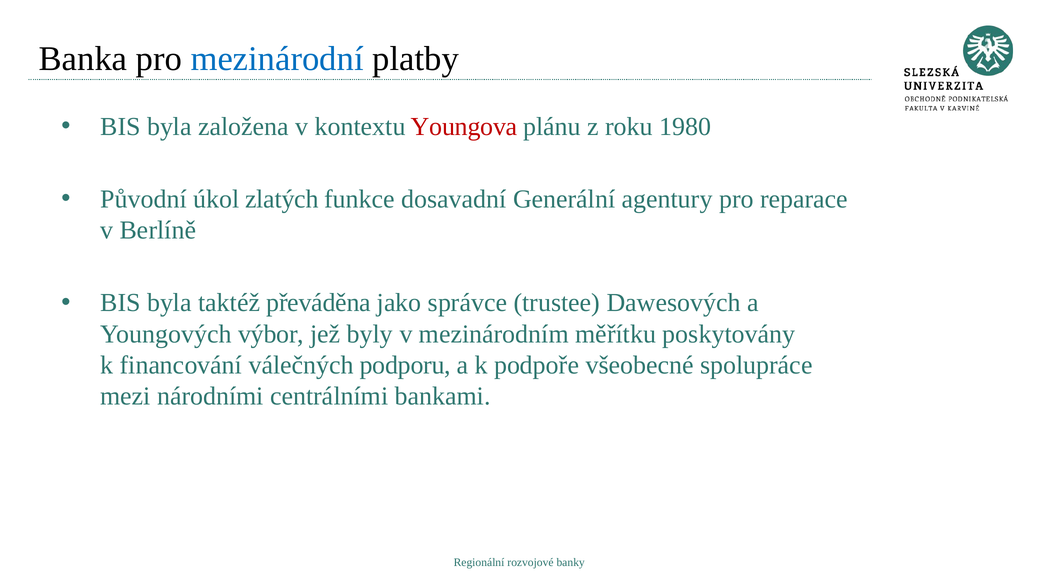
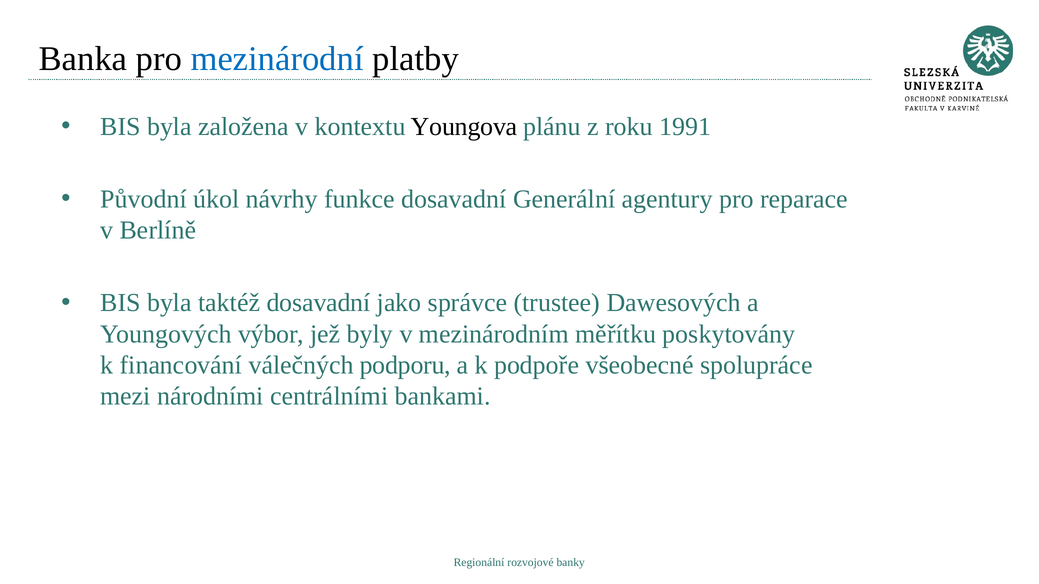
Youngova colour: red -> black
1980: 1980 -> 1991
zlatých: zlatých -> návrhy
taktéž převáděna: převáděna -> dosavadní
